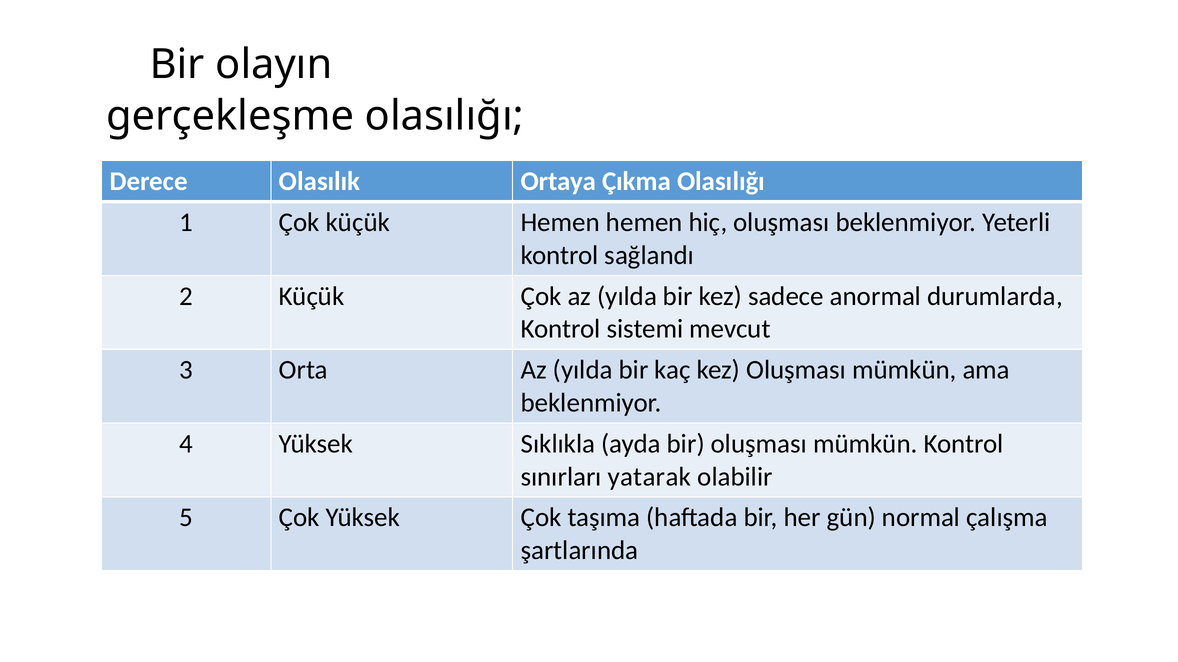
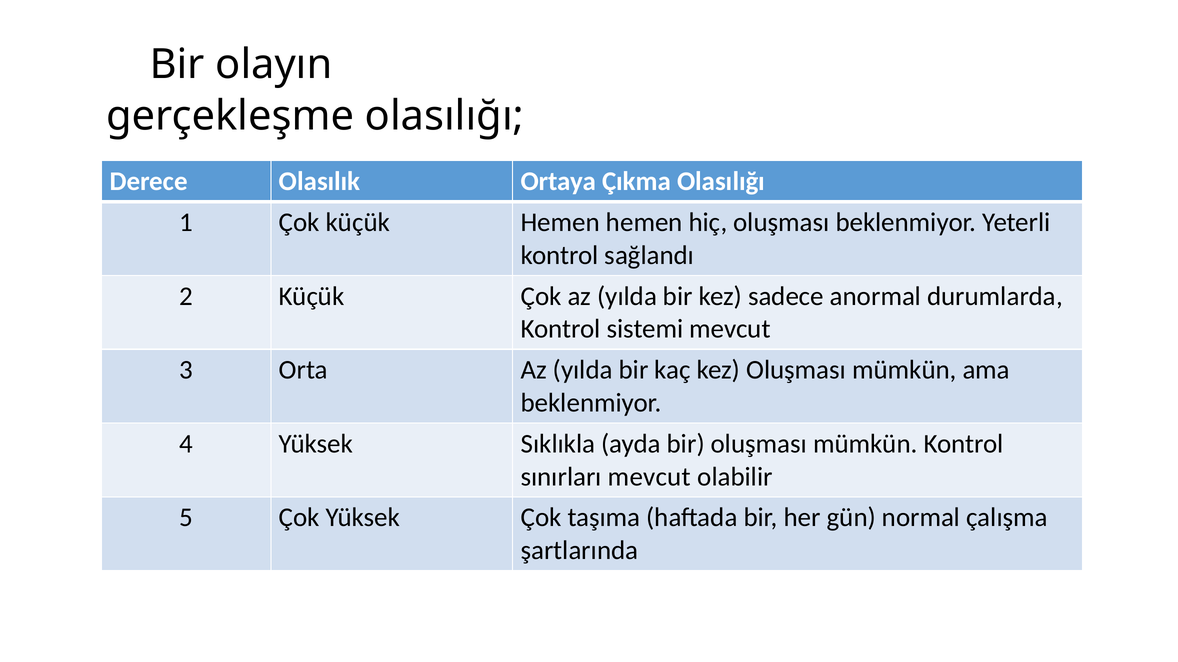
sınırları yatarak: yatarak -> mevcut
